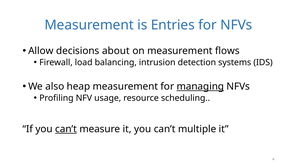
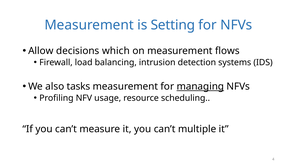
Entries: Entries -> Setting
about: about -> which
heap: heap -> tasks
can’t at (66, 129) underline: present -> none
